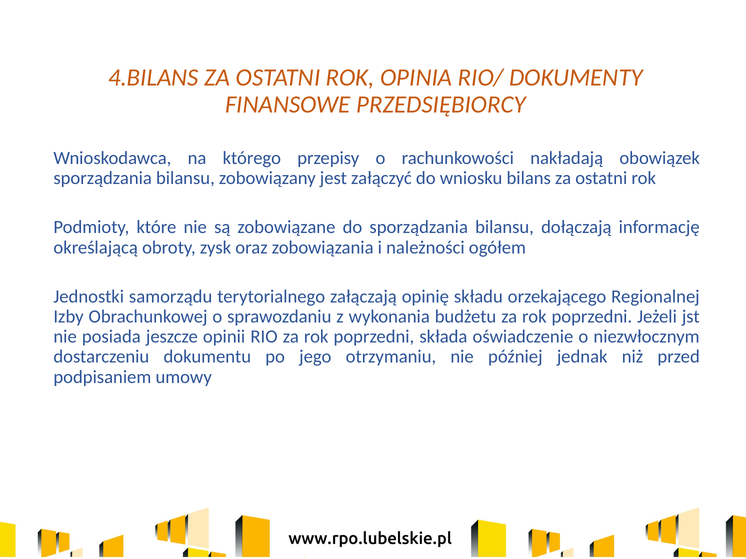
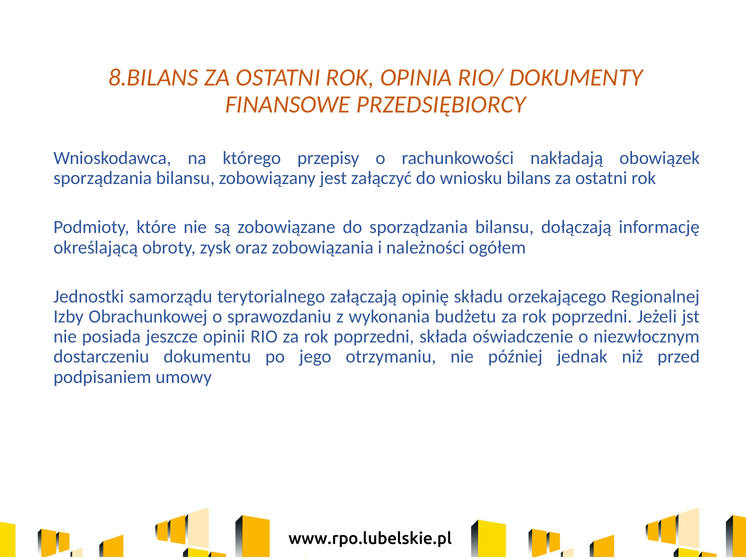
4.BILANS: 4.BILANS -> 8.BILANS
